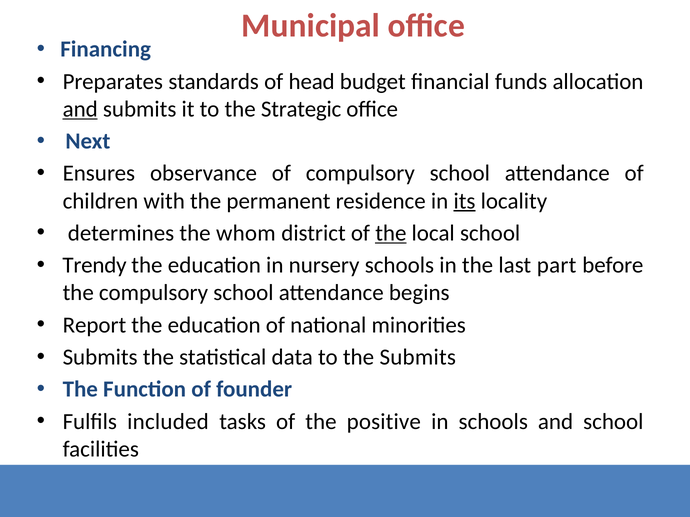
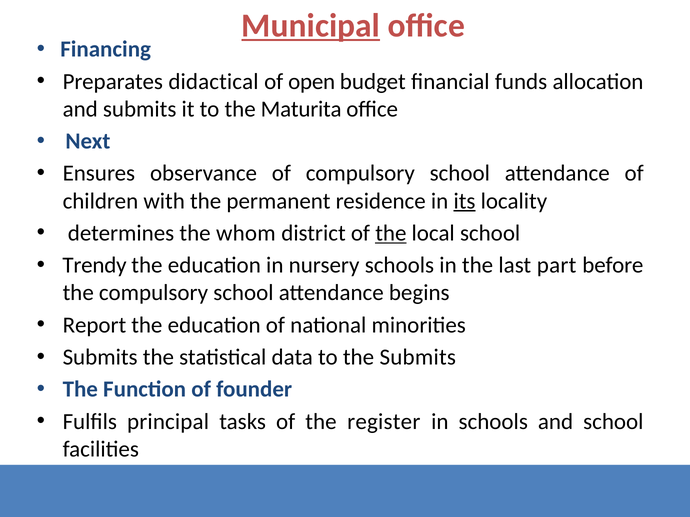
Municipal underline: none -> present
standards: standards -> didactical
head: head -> open
and at (80, 109) underline: present -> none
Strategic: Strategic -> Maturita
included: included -> principal
positive: positive -> register
